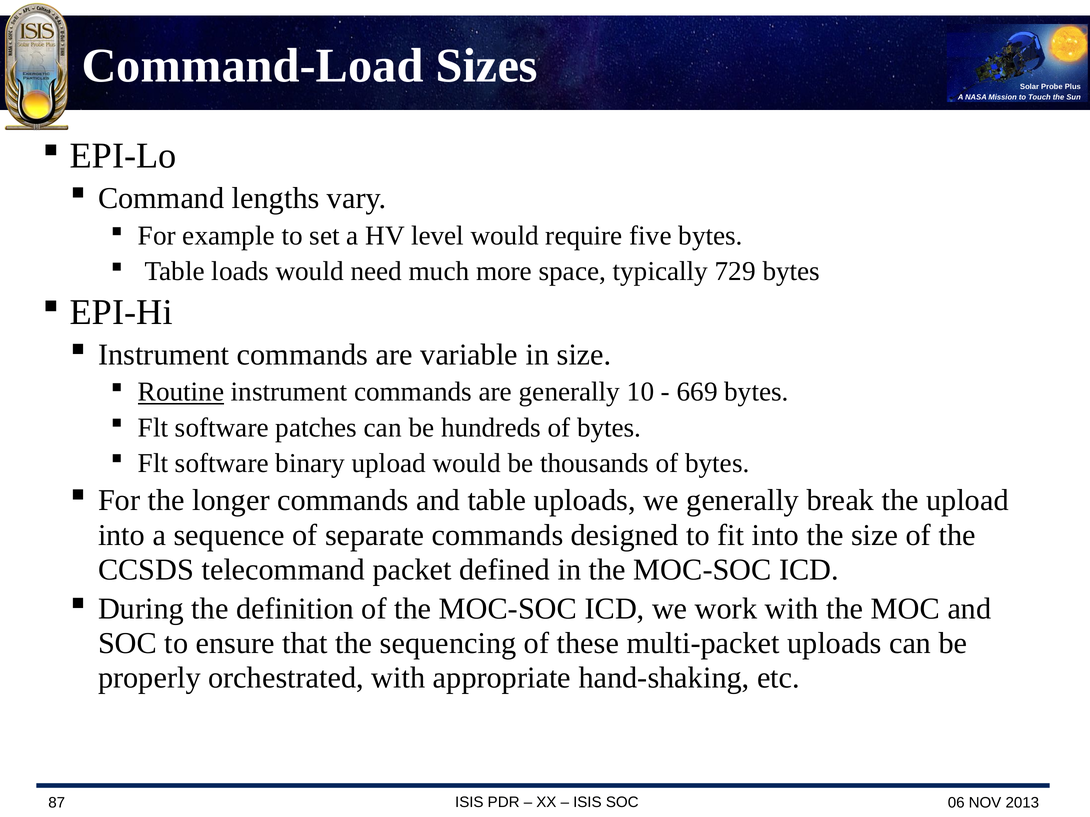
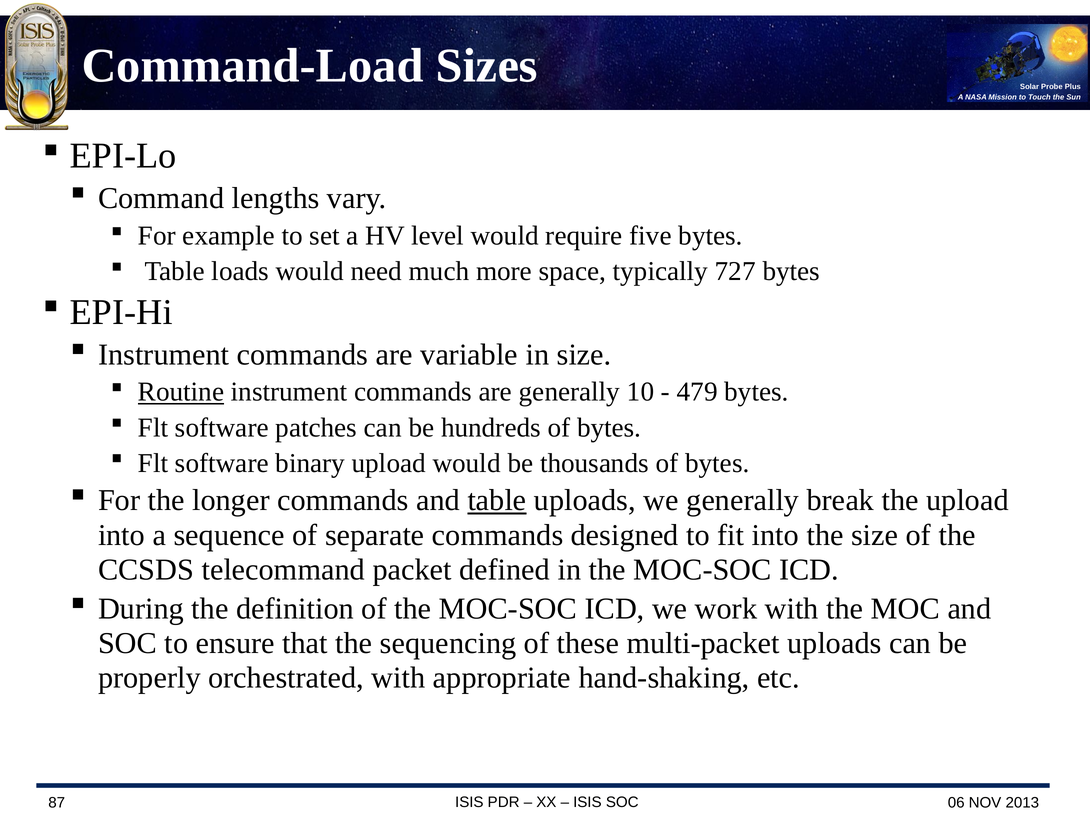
729: 729 -> 727
669: 669 -> 479
table at (497, 501) underline: none -> present
